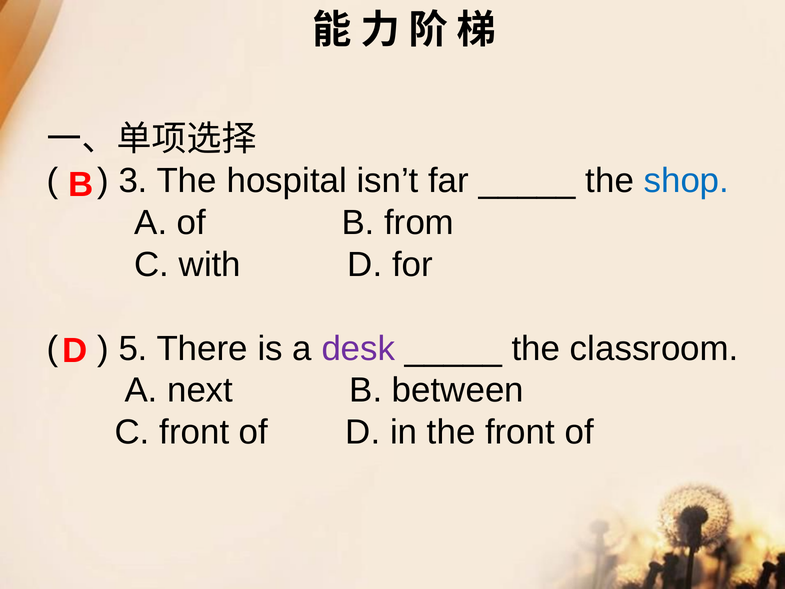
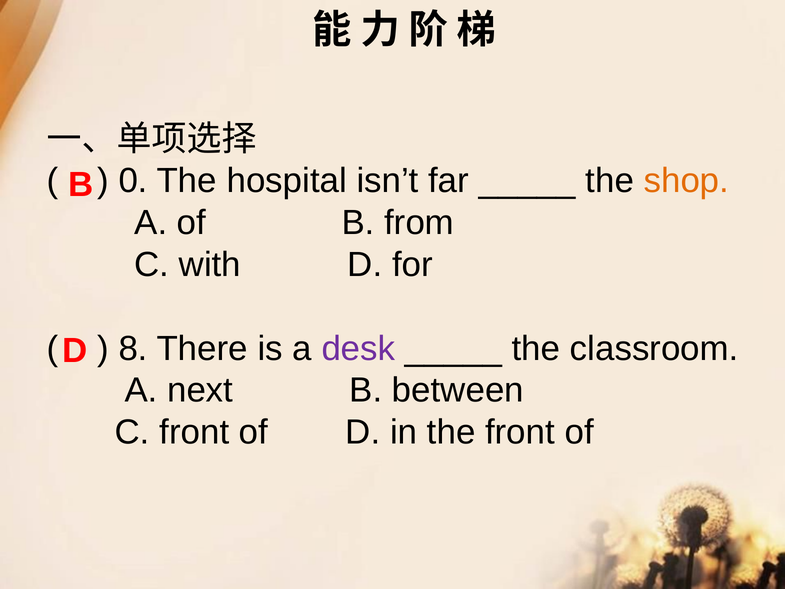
3: 3 -> 0
shop colour: blue -> orange
5: 5 -> 8
